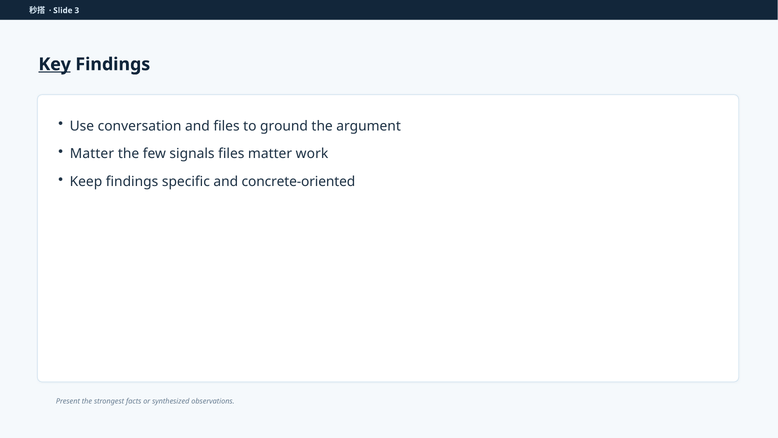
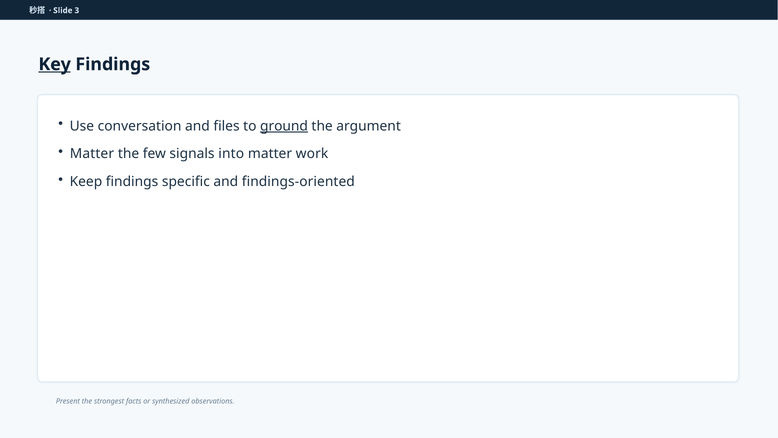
ground underline: none -> present
signals files: files -> into
concrete-oriented: concrete-oriented -> findings-oriented
